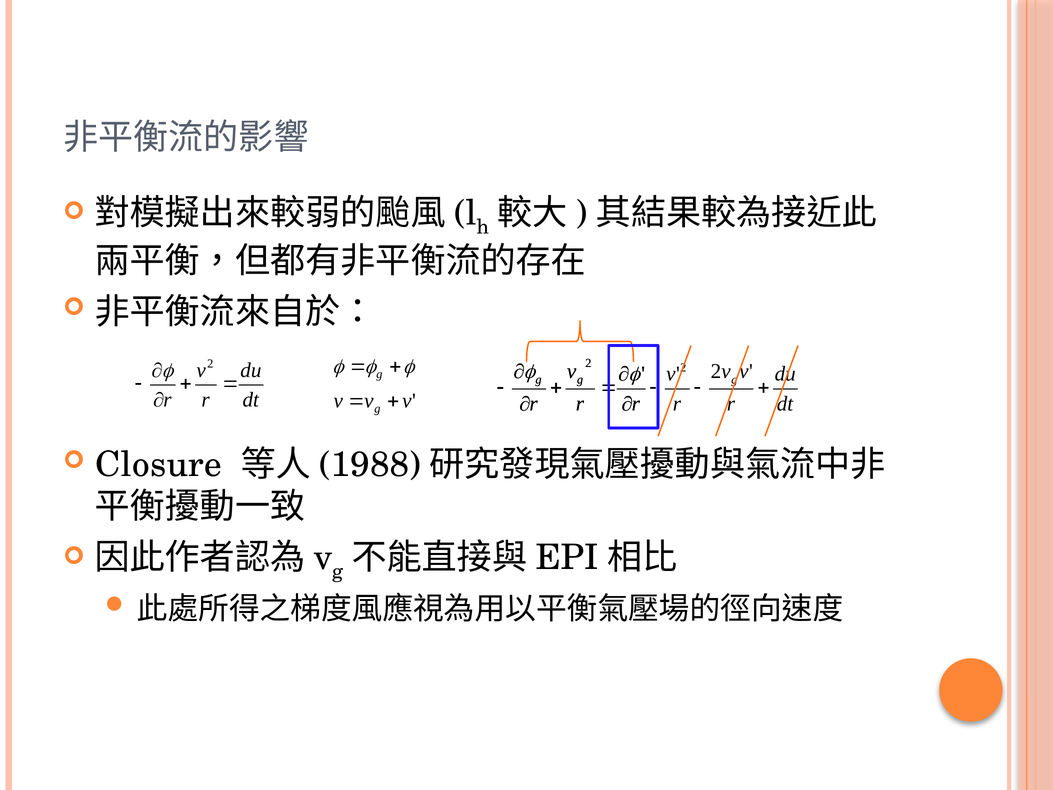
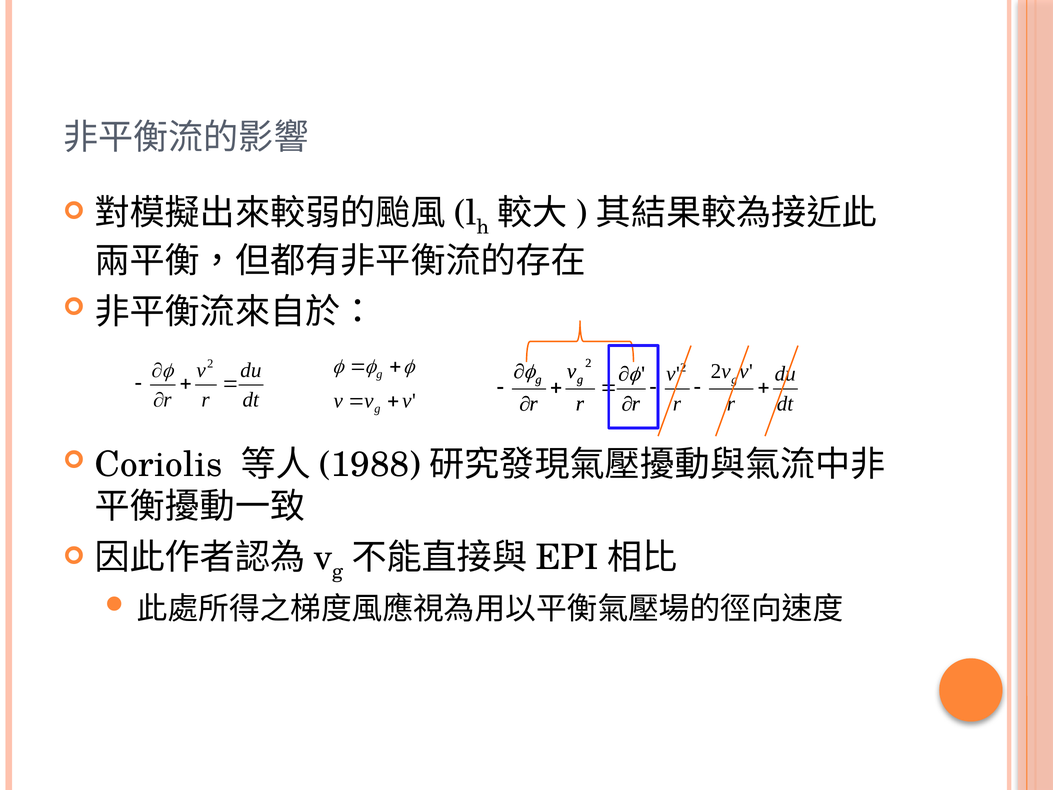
Closure: Closure -> Coriolis
